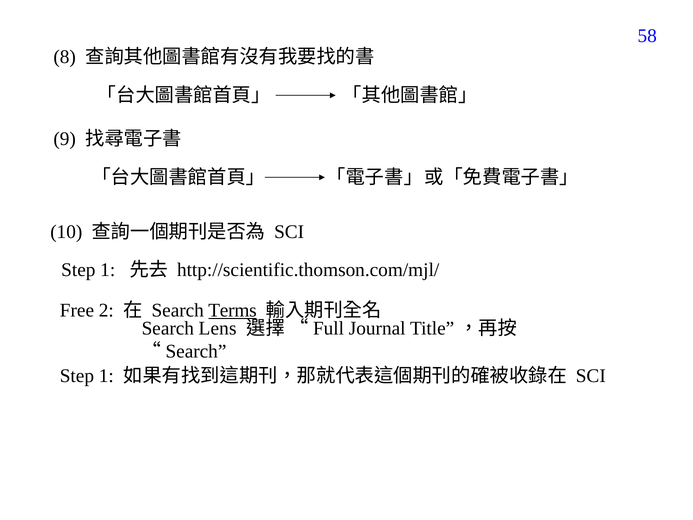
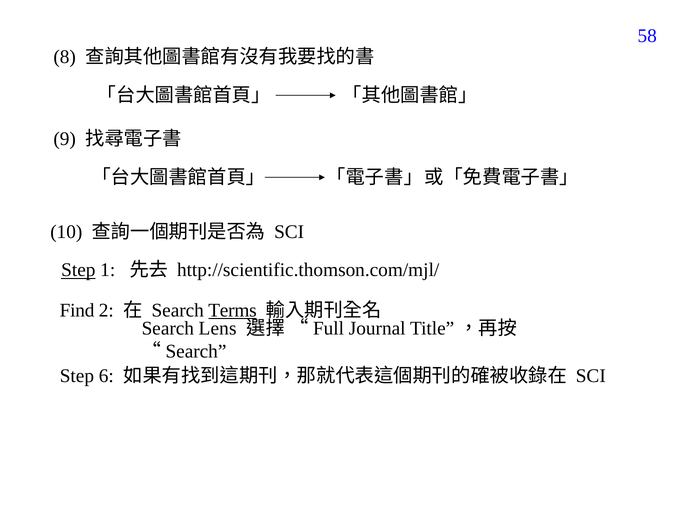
Step at (78, 270) underline: none -> present
Free: Free -> Find
1 at (106, 376): 1 -> 6
